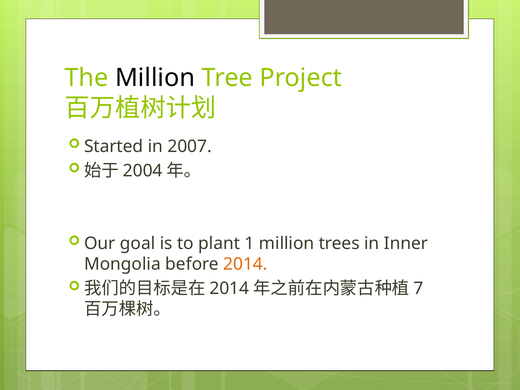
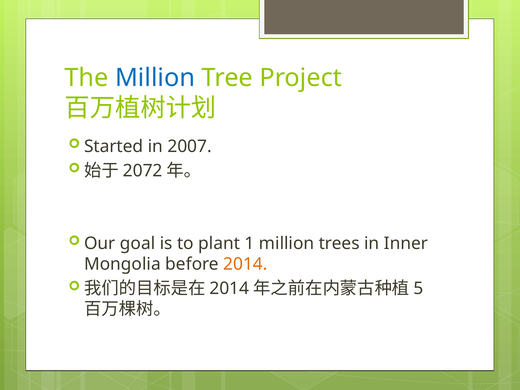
Million at (155, 78) colour: black -> blue
2004: 2004 -> 2072
7: 7 -> 5
